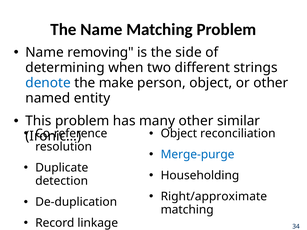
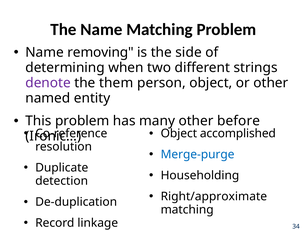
denote colour: blue -> purple
make: make -> them
similar: similar -> before
reconciliation: reconciliation -> accomplished
